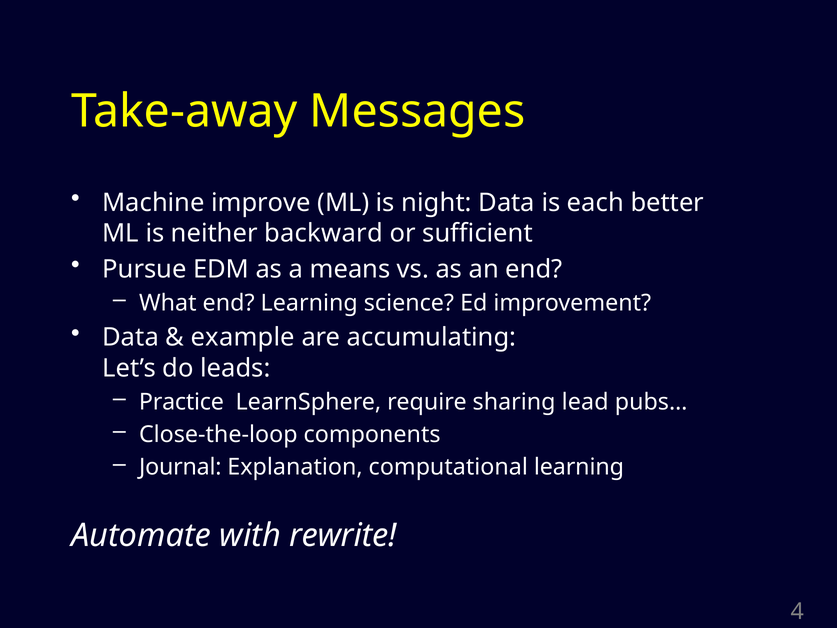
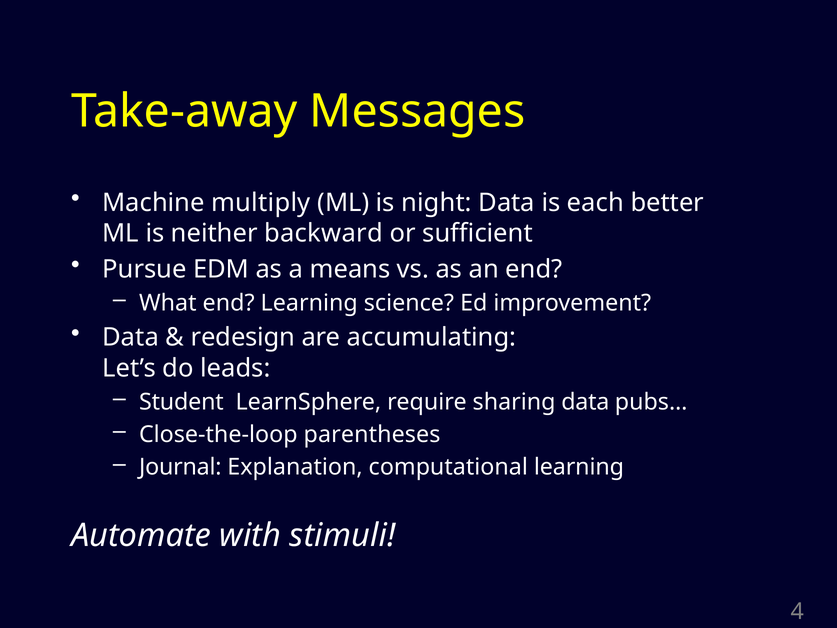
improve: improve -> multiply
example: example -> redesign
Practice: Practice -> Student
sharing lead: lead -> data
components: components -> parentheses
rewrite: rewrite -> stimuli
